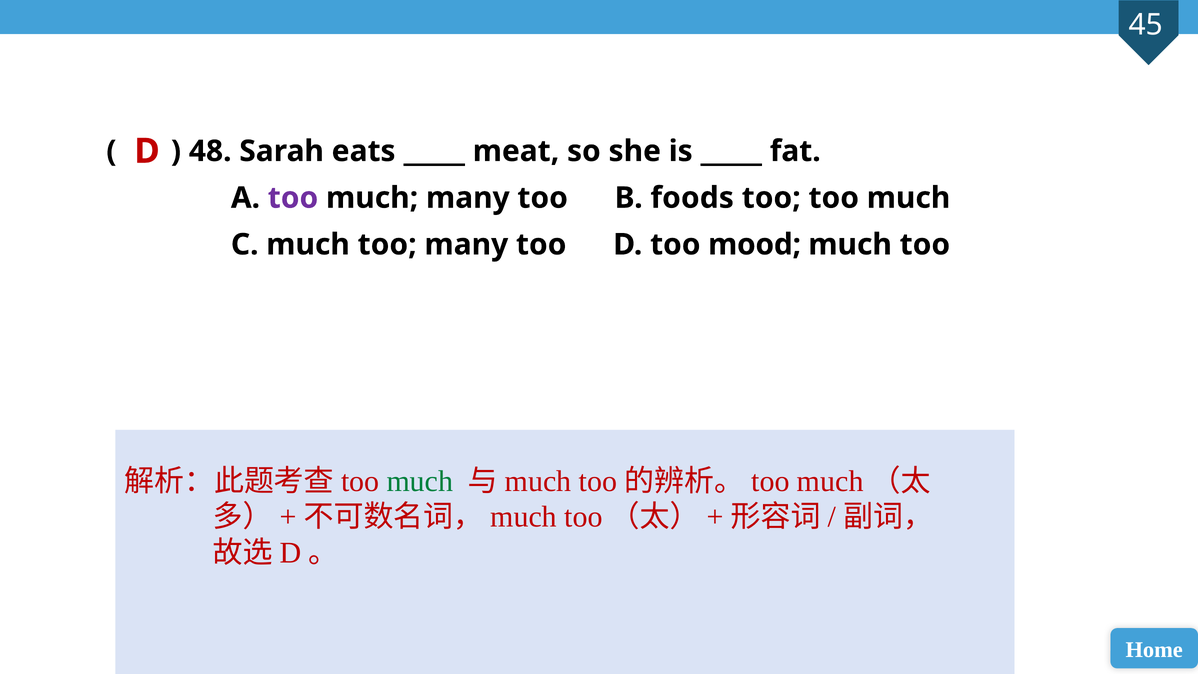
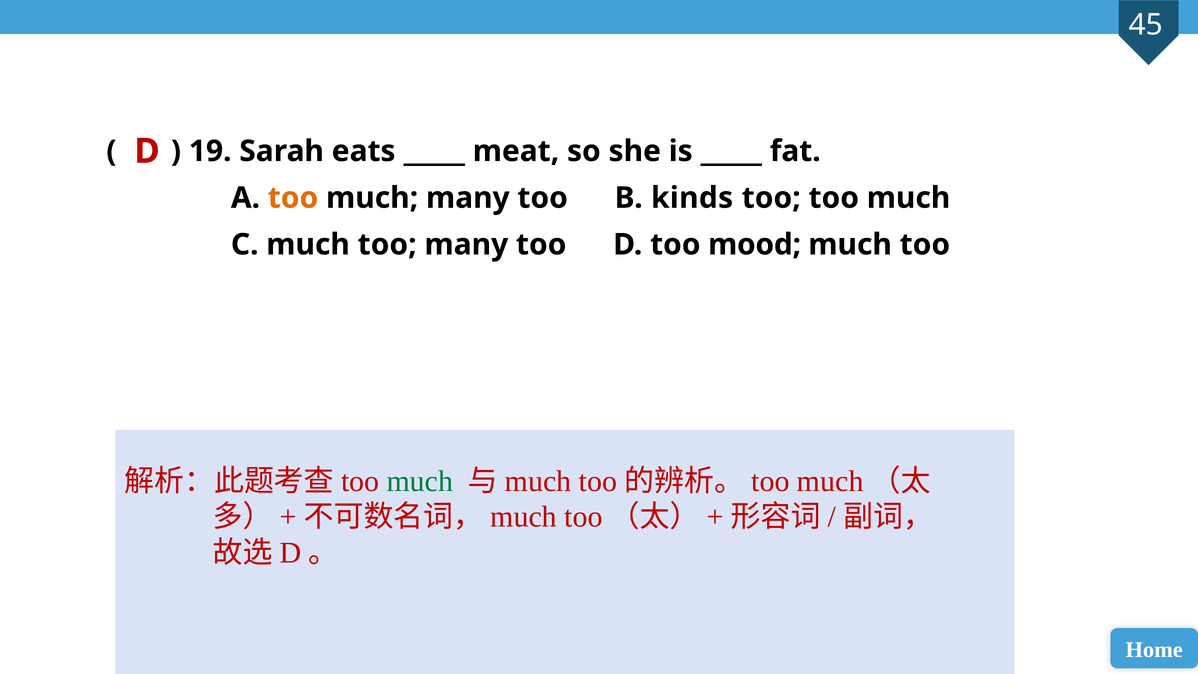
48: 48 -> 19
too at (293, 198) colour: purple -> orange
foods: foods -> kinds
